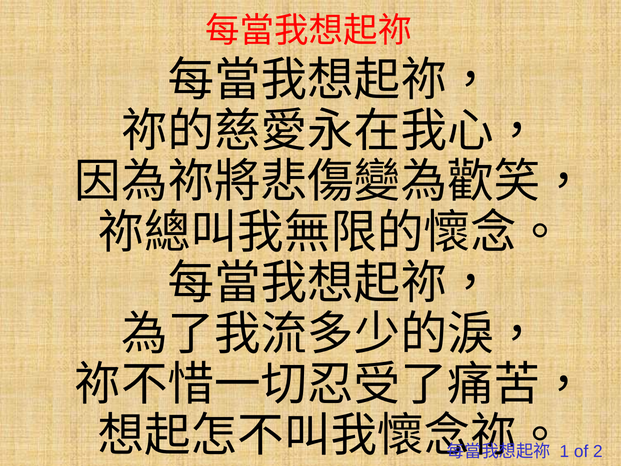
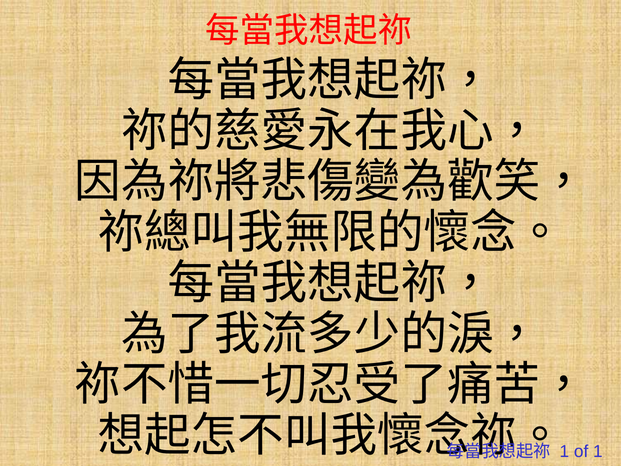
of 2: 2 -> 1
